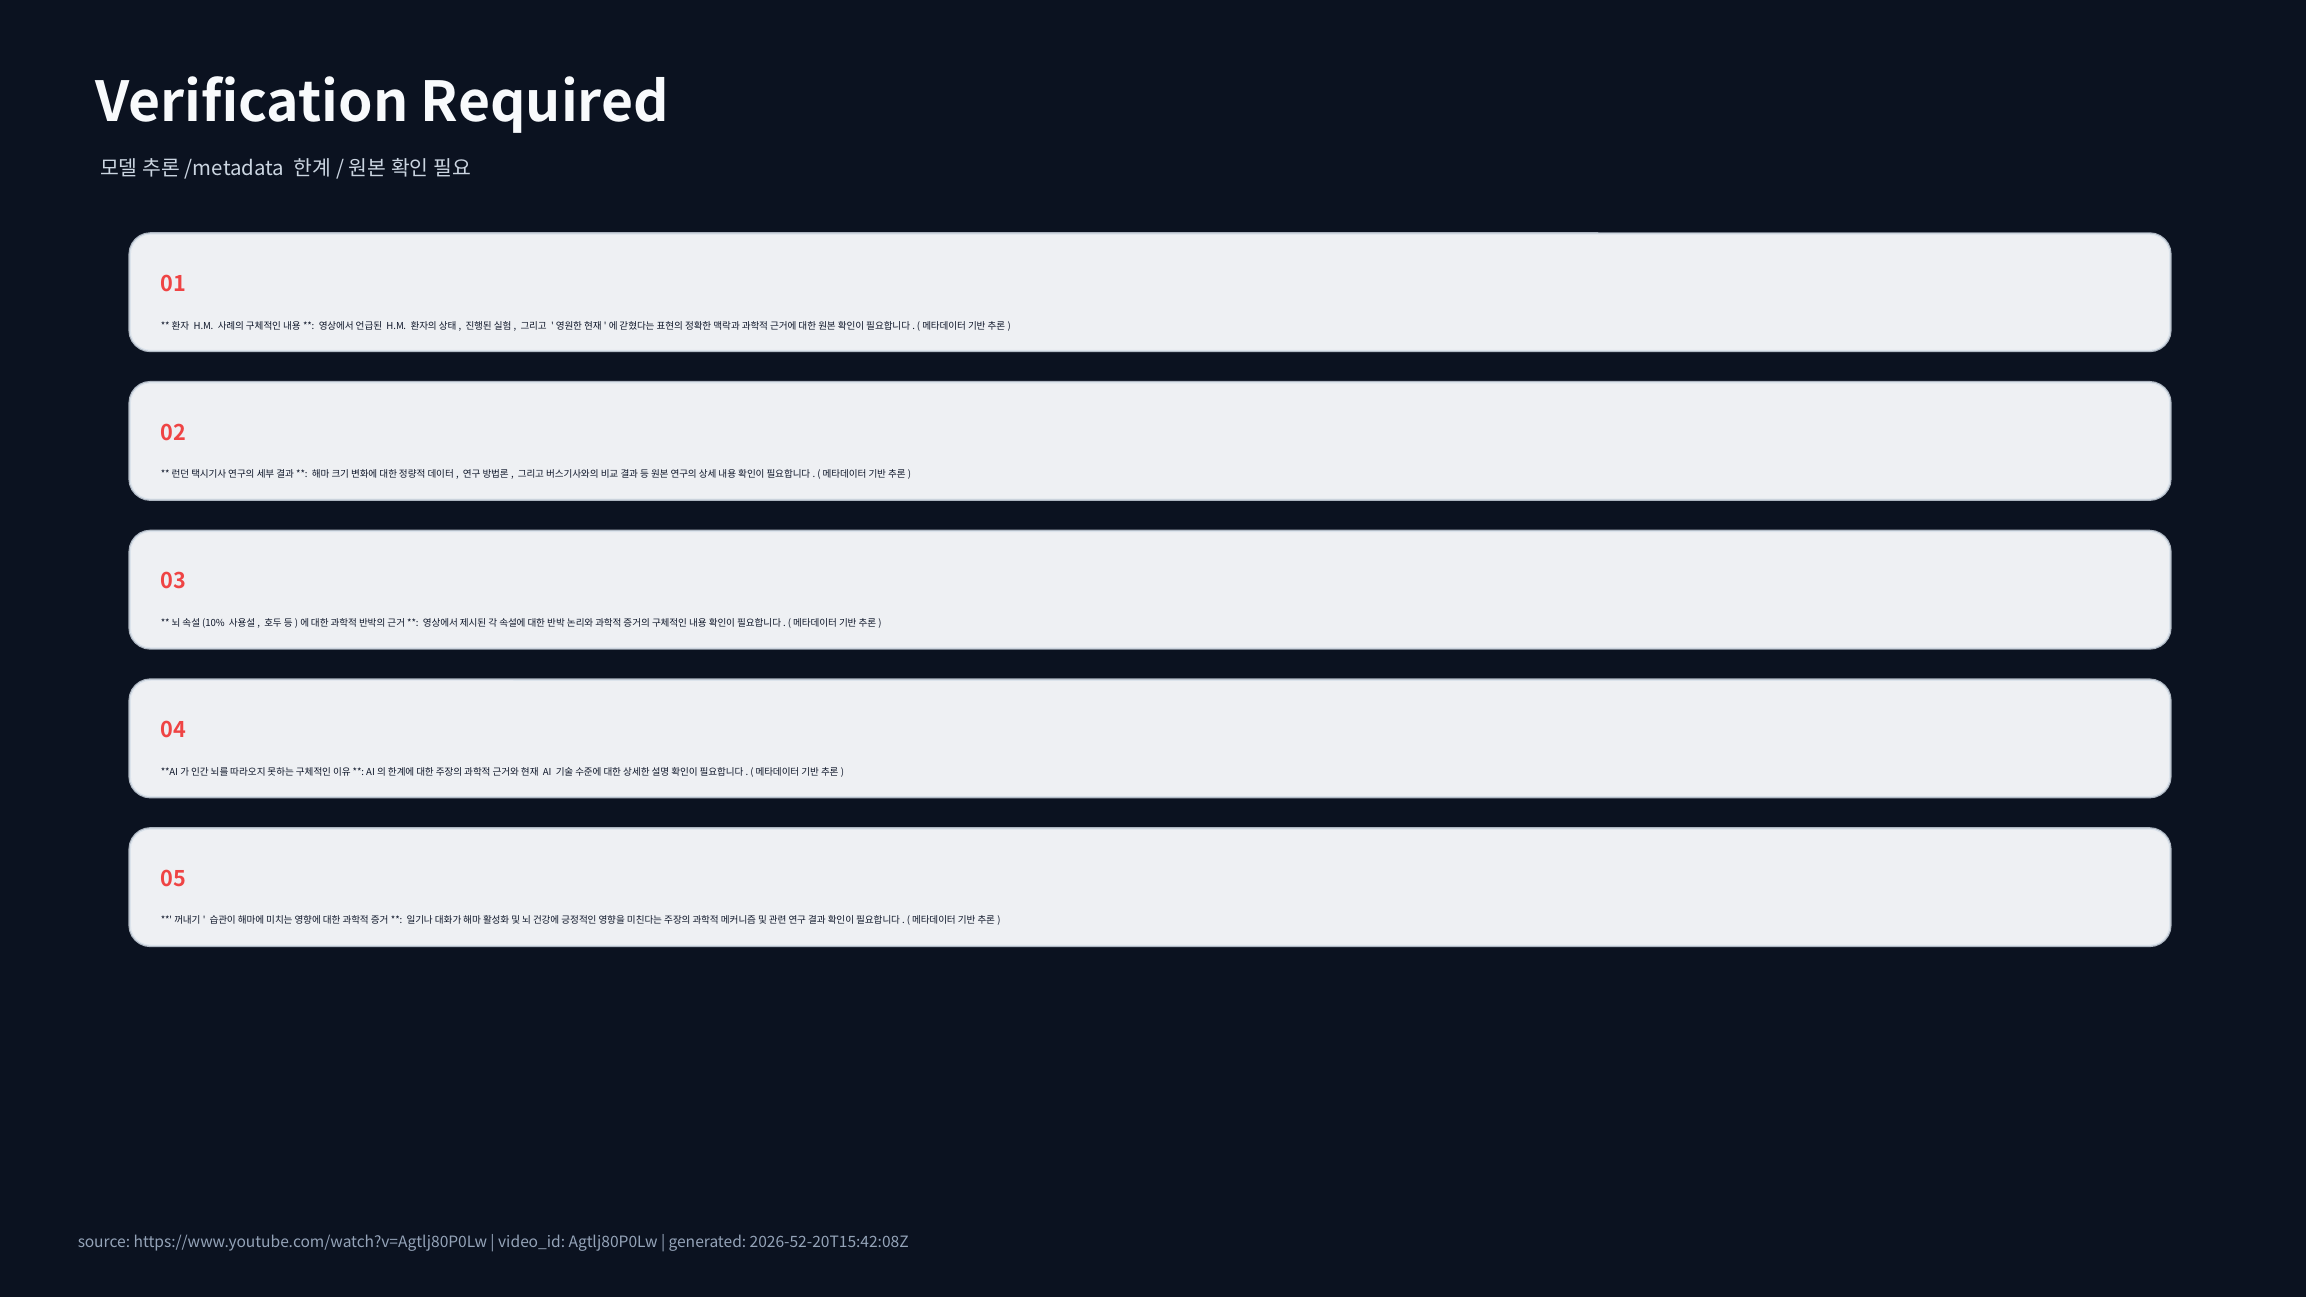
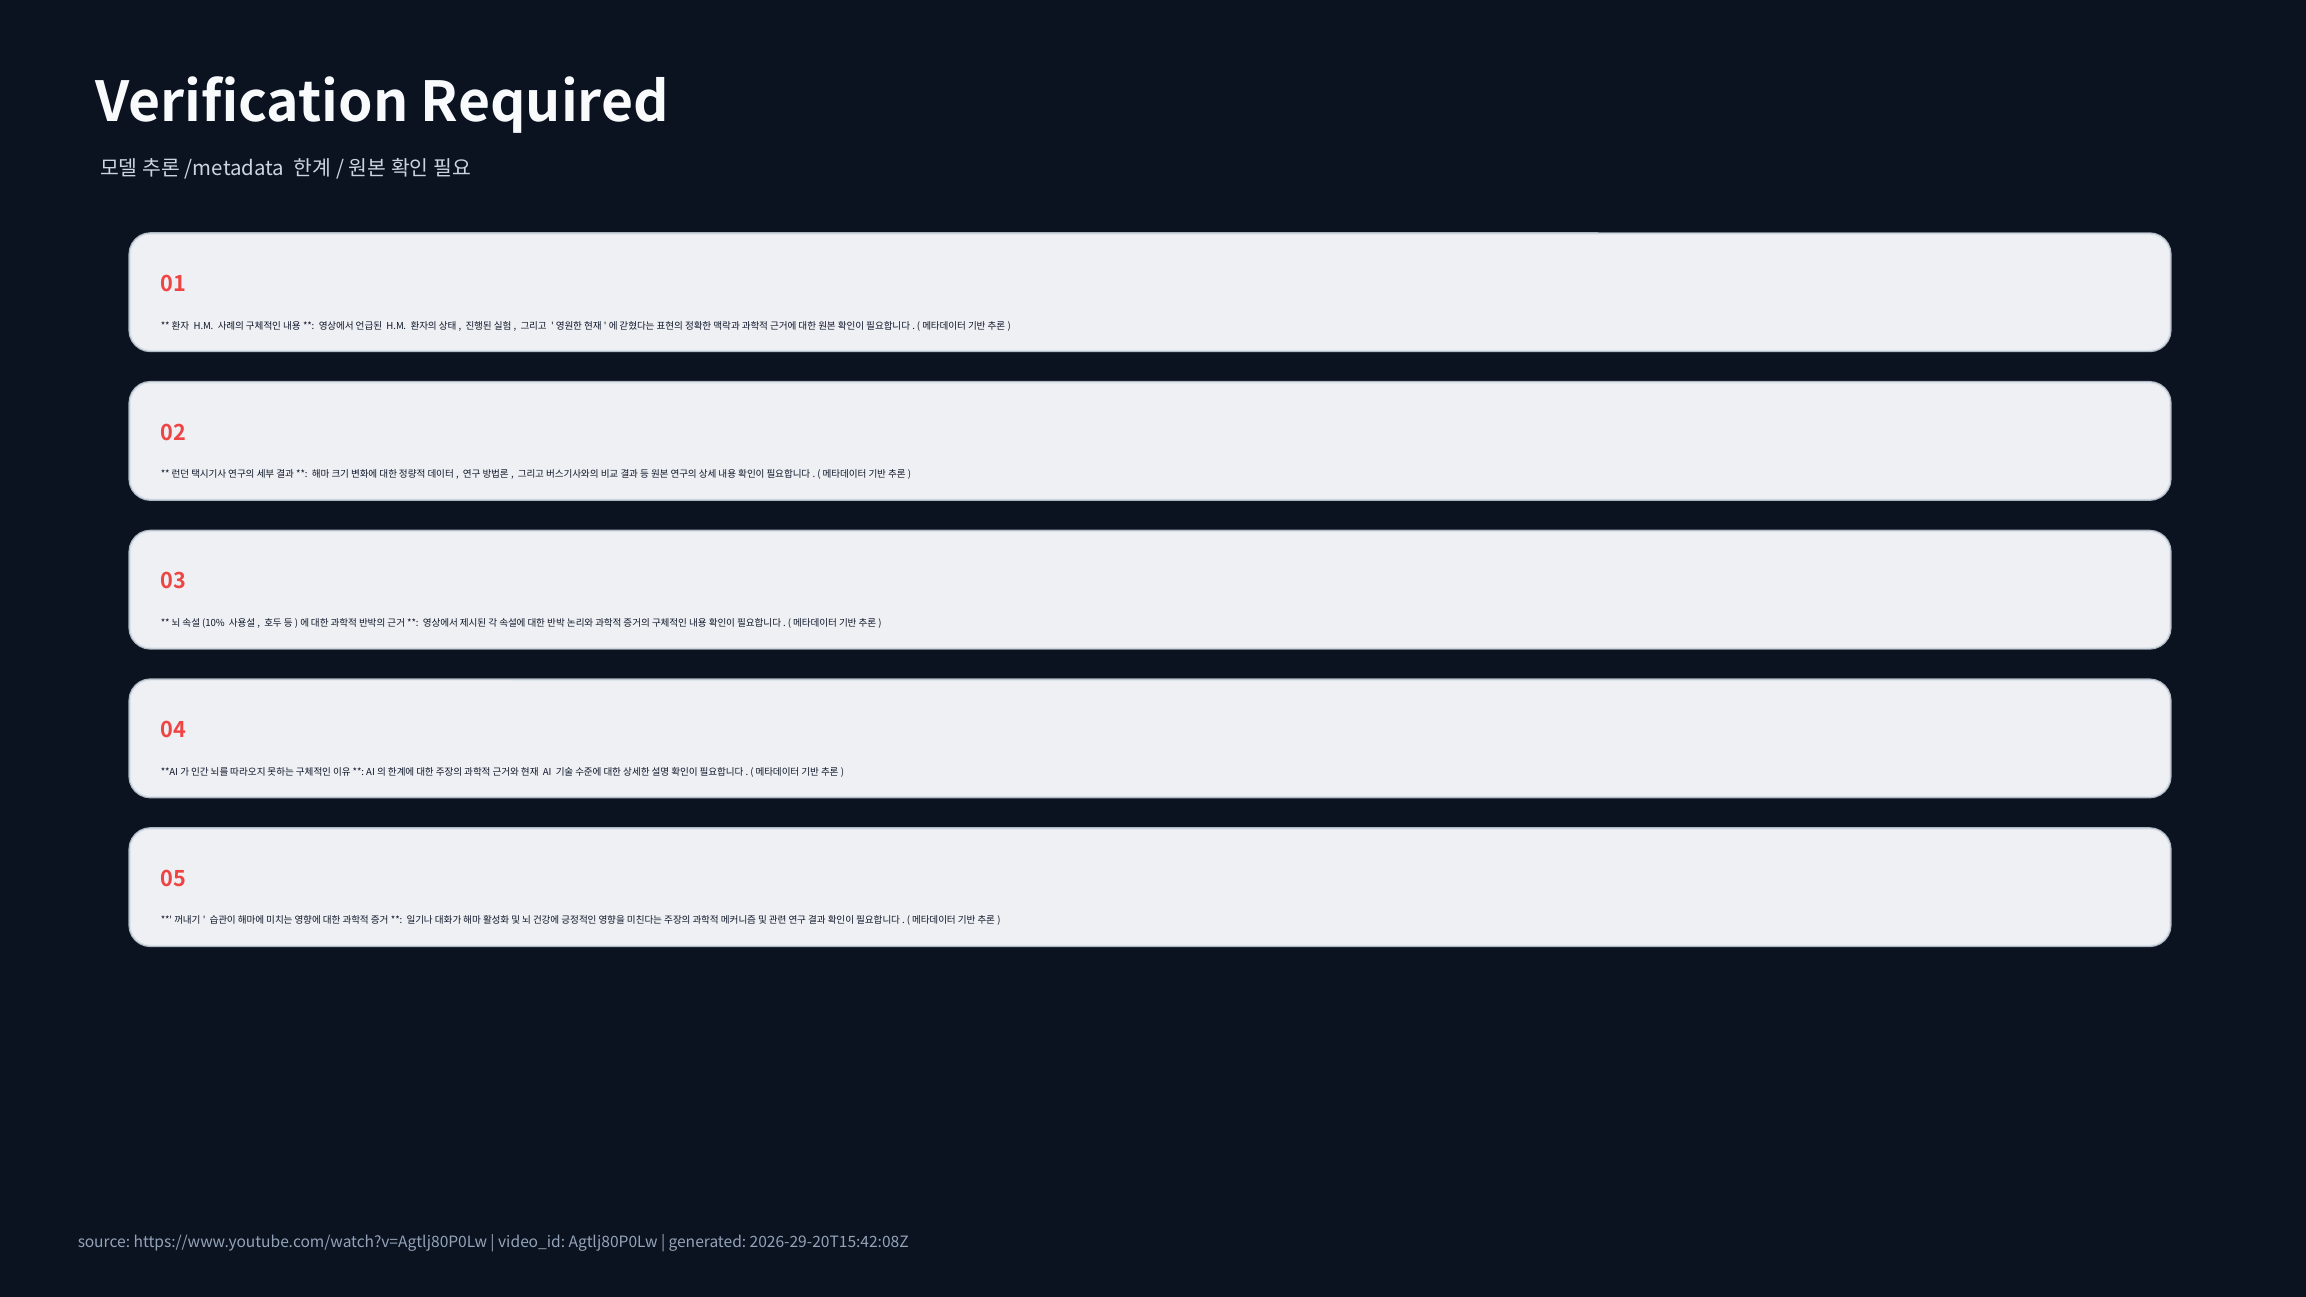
2026-52-20T15:42:08Z: 2026-52-20T15:42:08Z -> 2026-29-20T15:42:08Z
